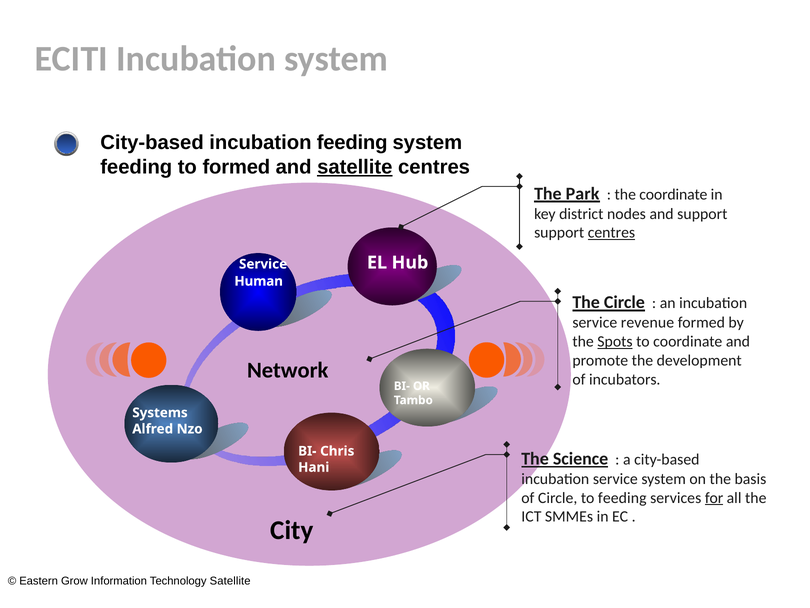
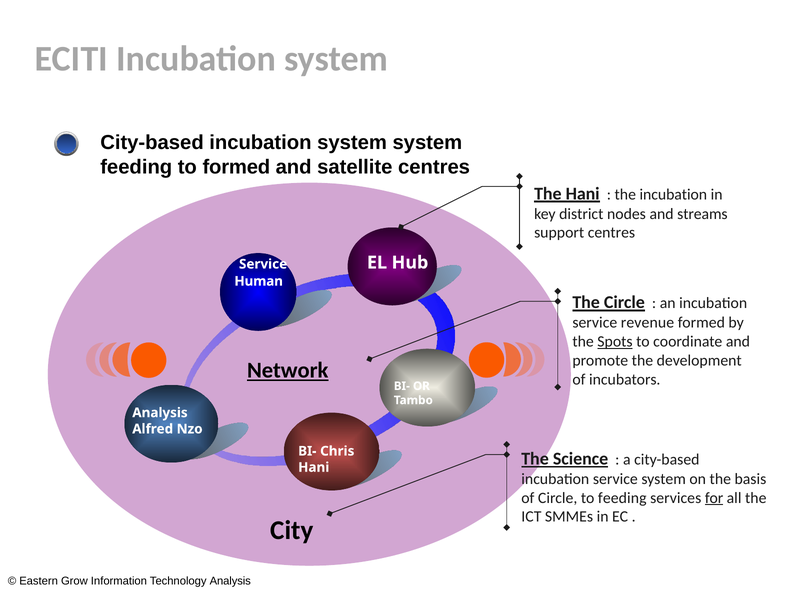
City-based incubation feeding: feeding -> system
satellite at (355, 167) underline: present -> none
The Park: Park -> Hani
the coordinate: coordinate -> incubation
and support: support -> streams
centres at (611, 233) underline: present -> none
Network underline: none -> present
Systems at (160, 412): Systems -> Analysis
Technology Satellite: Satellite -> Analysis
